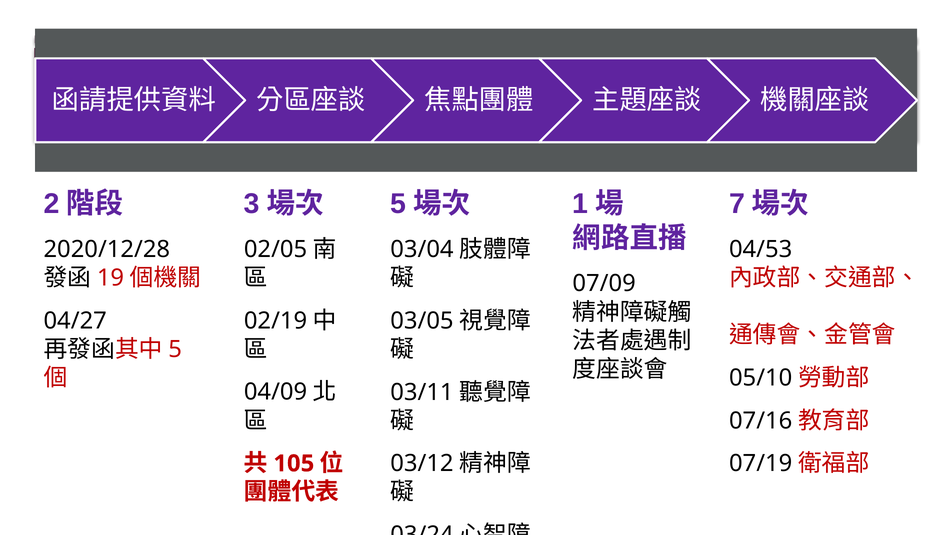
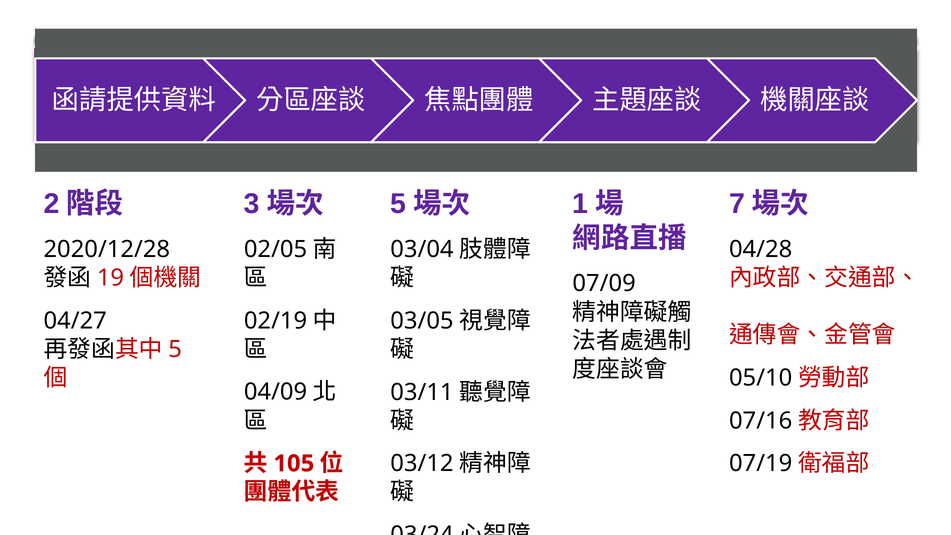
04/53: 04/53 -> 04/28
